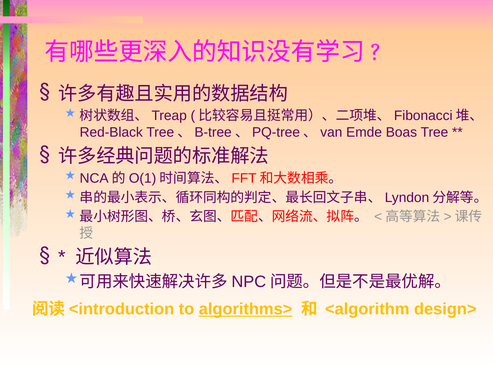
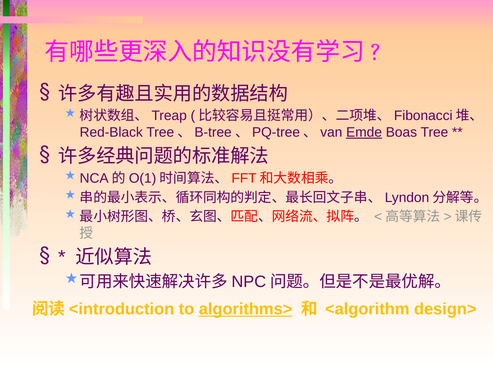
Emde underline: none -> present
